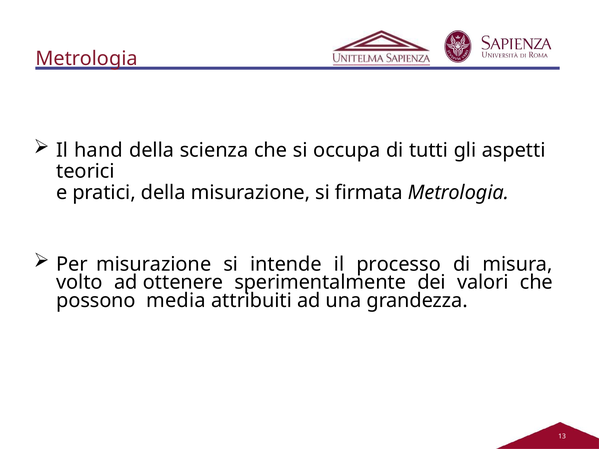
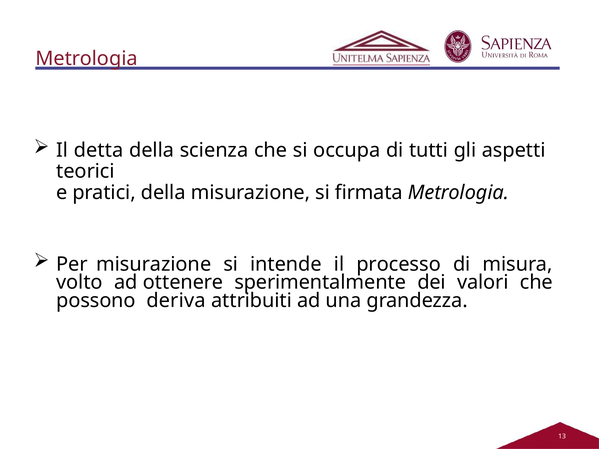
hand: hand -> detta
media: media -> deriva
